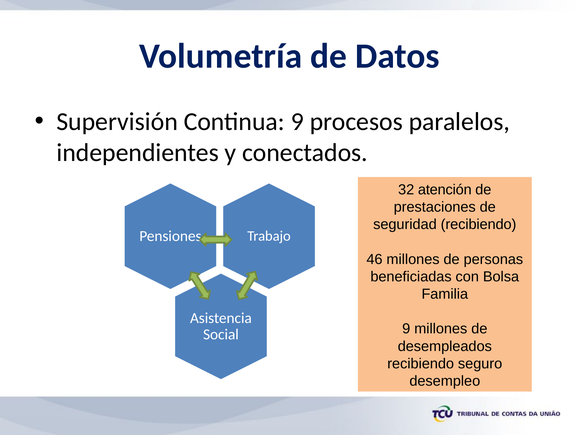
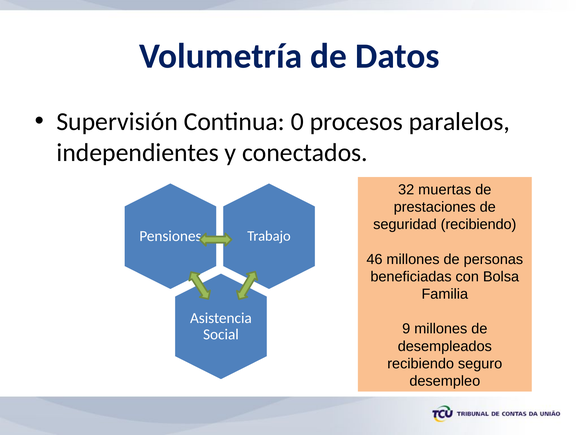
Continua 9: 9 -> 0
atención: atención -> muertas
